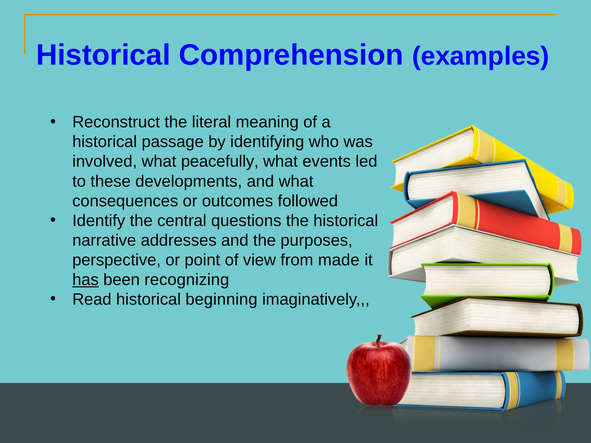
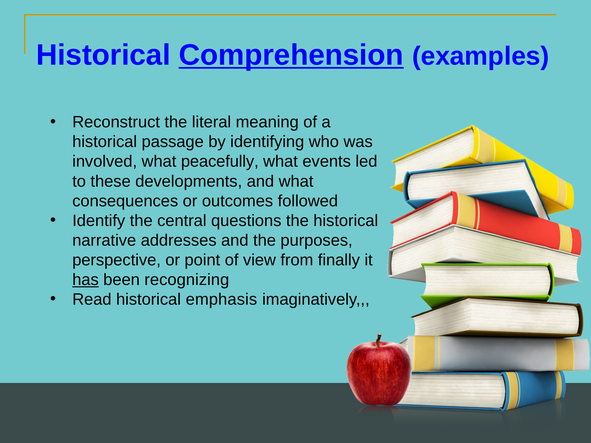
Comprehension underline: none -> present
made: made -> finally
beginning: beginning -> emphasis
